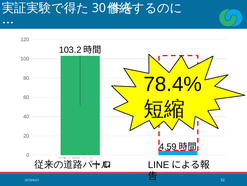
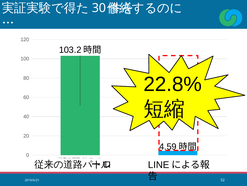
78.4%: 78.4% -> 22.8%
